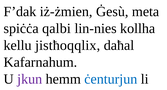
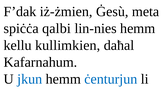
lin-nies kollha: kollha -> hemm
jistħoqqlix: jistħoqqlix -> kullimkien
jkun colour: purple -> blue
